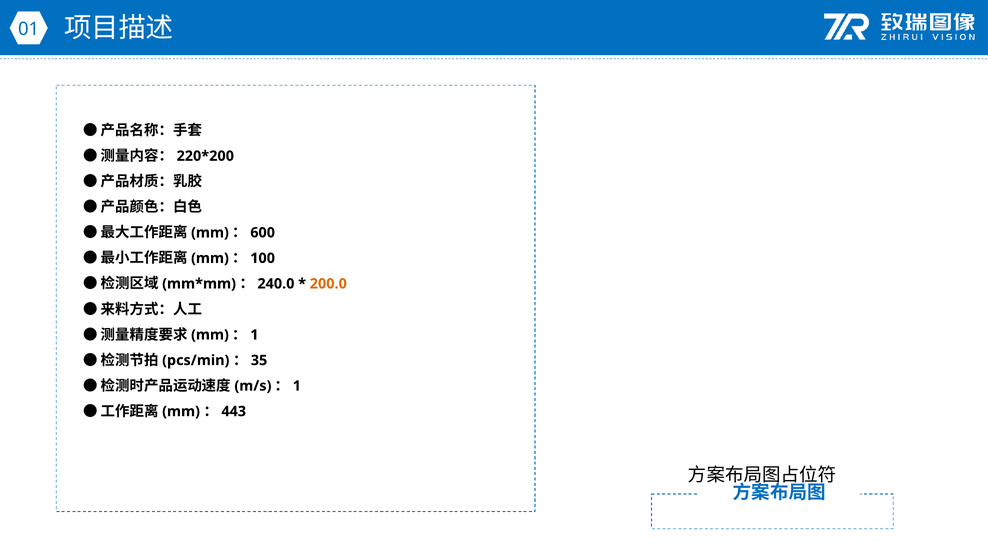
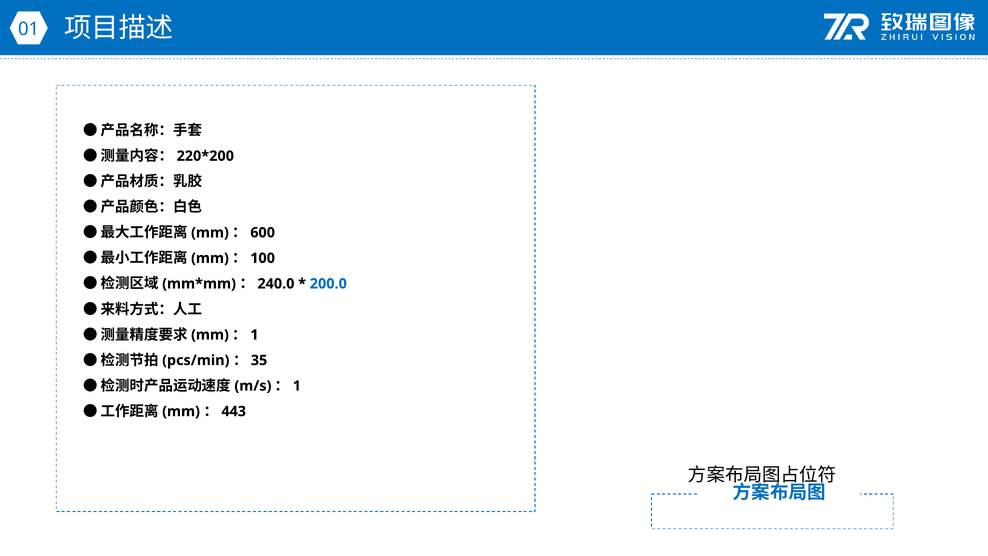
200.0 colour: orange -> blue
